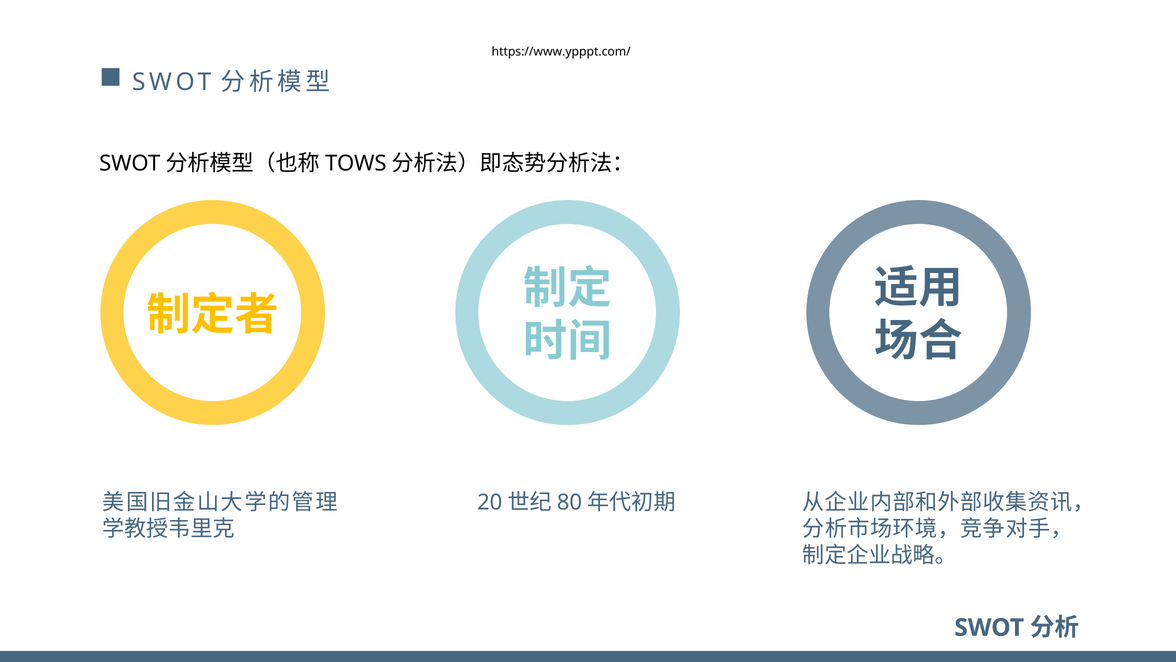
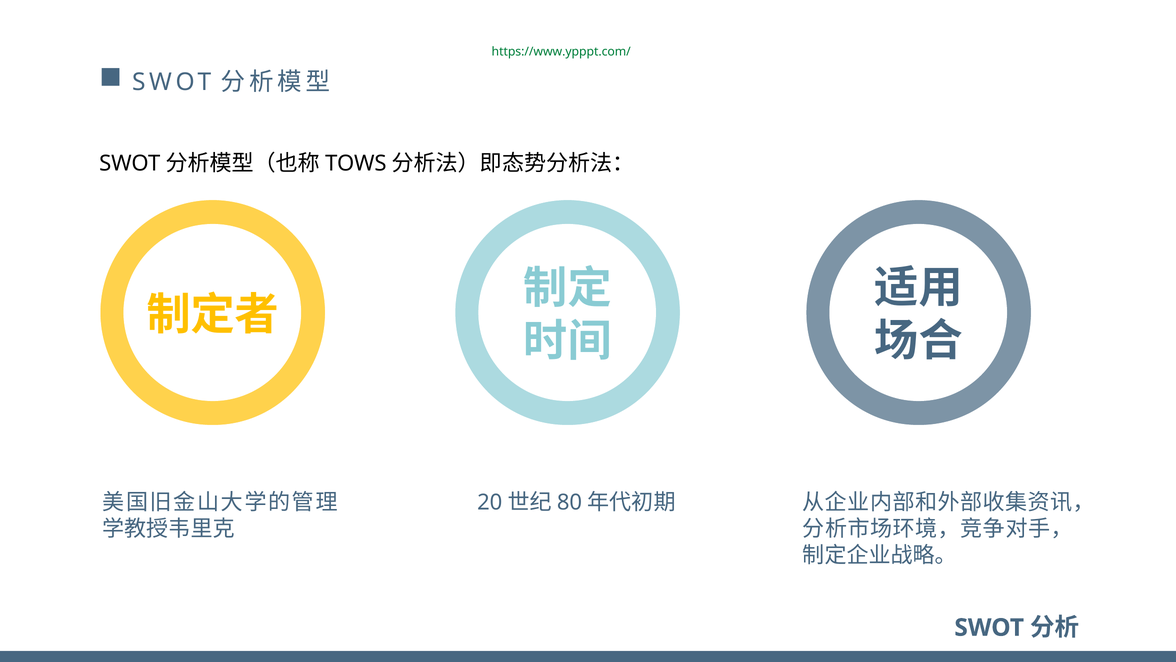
https://www.ypppt.com/ colour: black -> green
